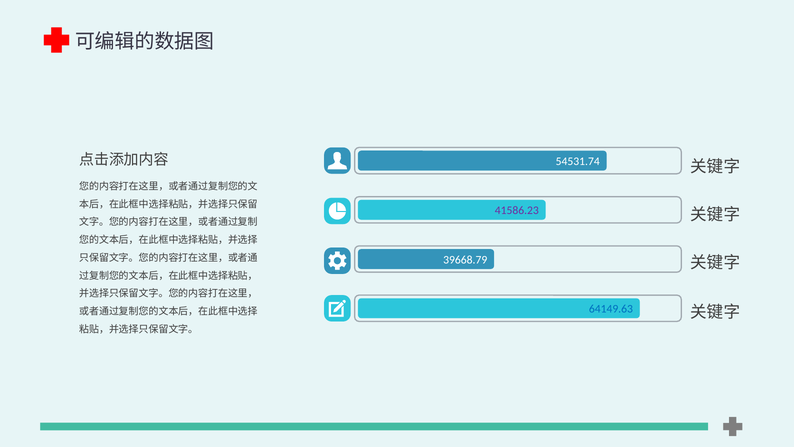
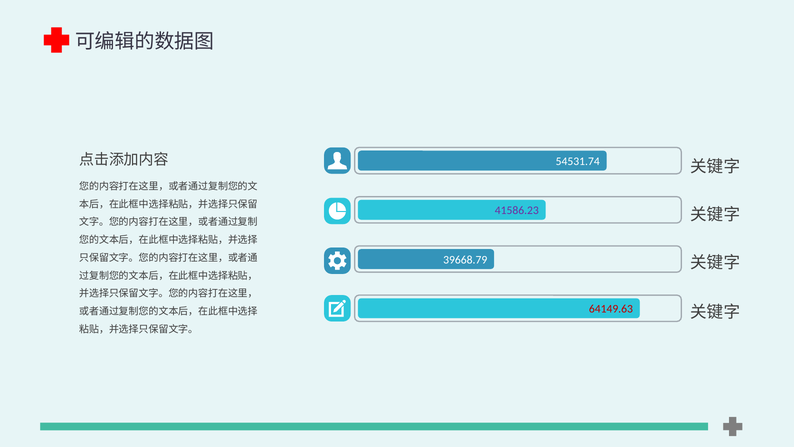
64149.63 colour: blue -> red
